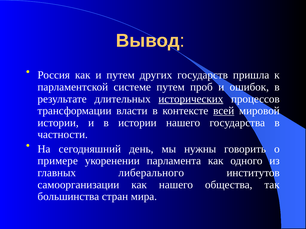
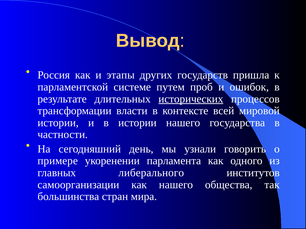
и путем: путем -> этапы
всей underline: present -> none
нужны: нужны -> узнали
